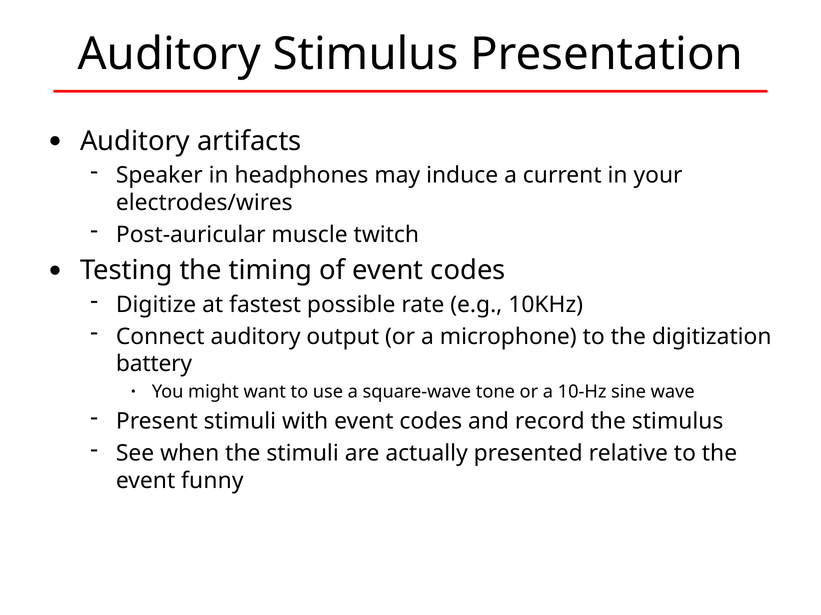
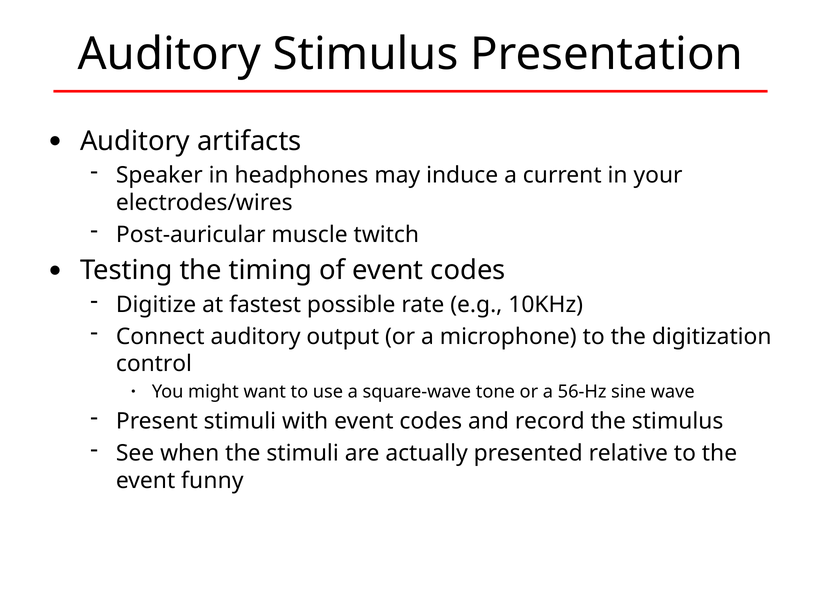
battery: battery -> control
10-Hz: 10-Hz -> 56-Hz
